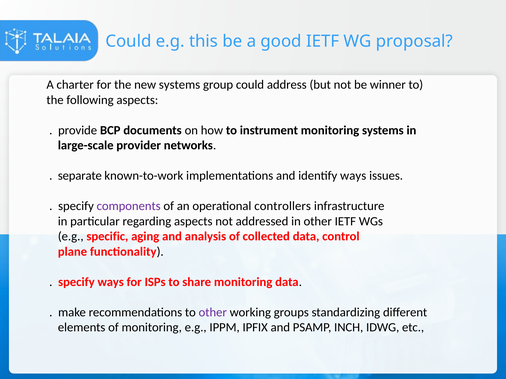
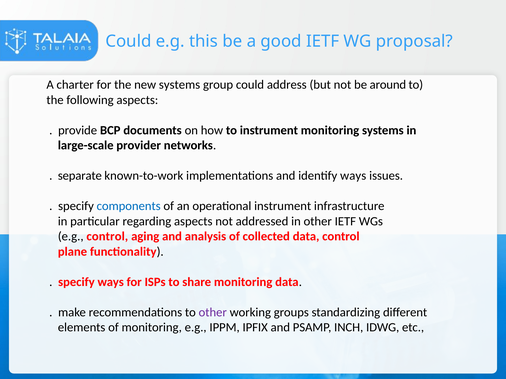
winner: winner -> around
components colour: purple -> blue
operational controllers: controllers -> instrument
e.g specific: specific -> control
